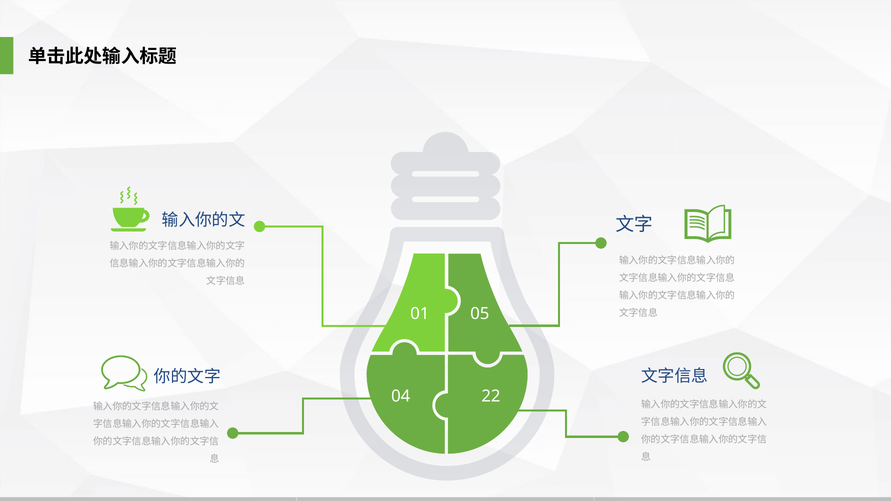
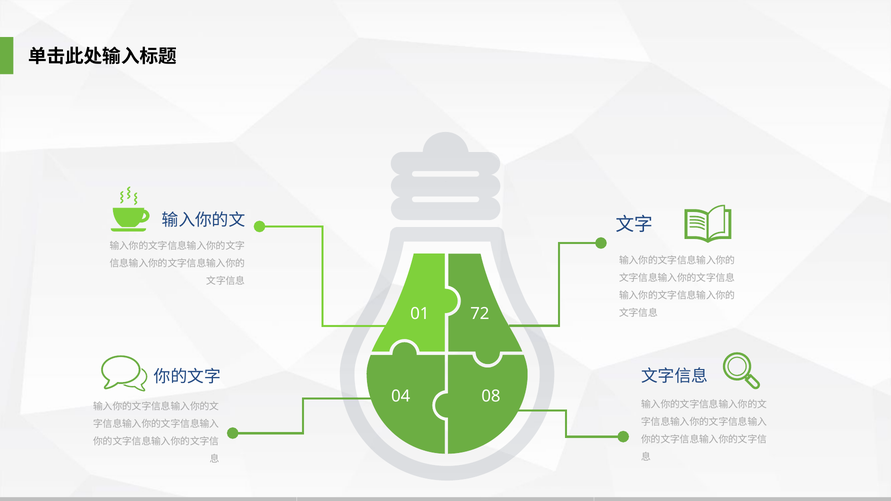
05: 05 -> 72
22: 22 -> 08
